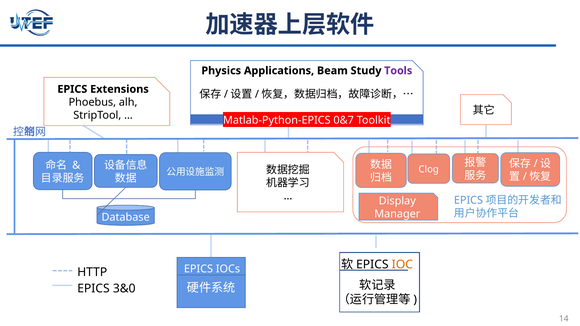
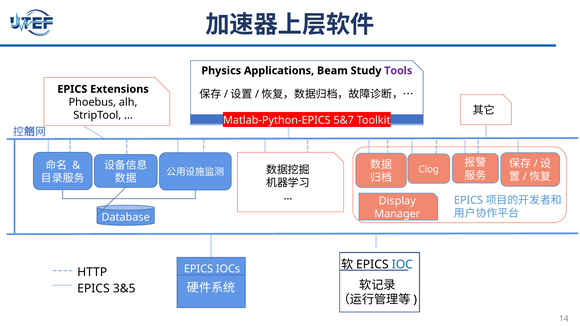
0&7: 0&7 -> 5&7
IOC colour: orange -> blue
3&0: 3&0 -> 3&5
